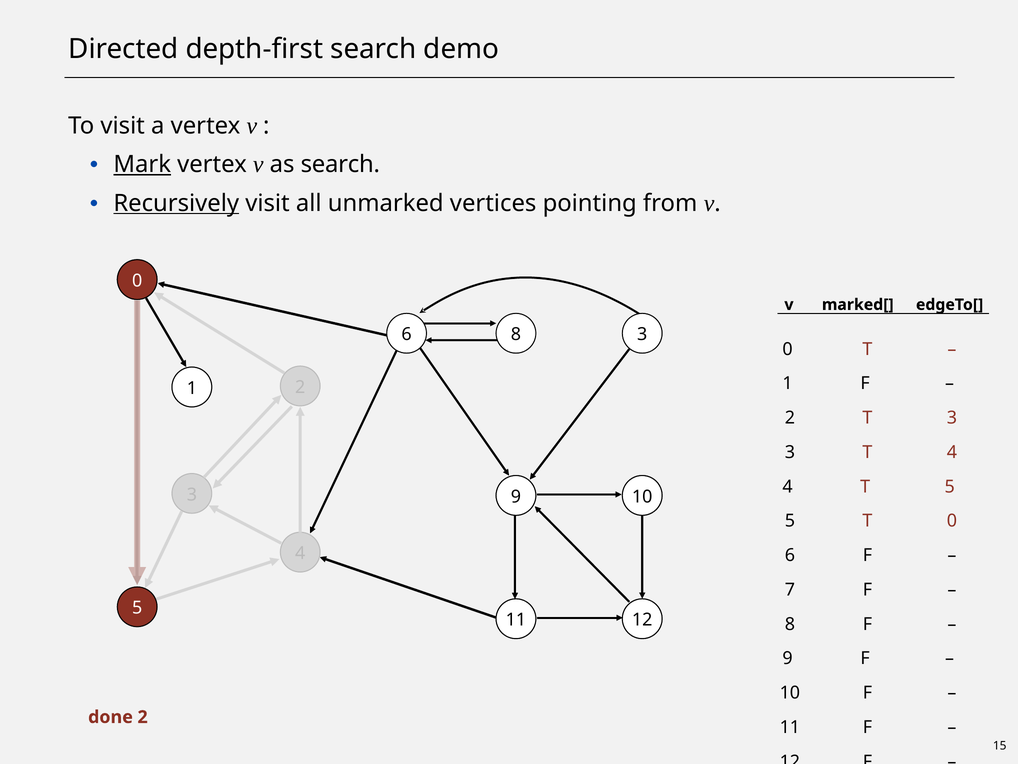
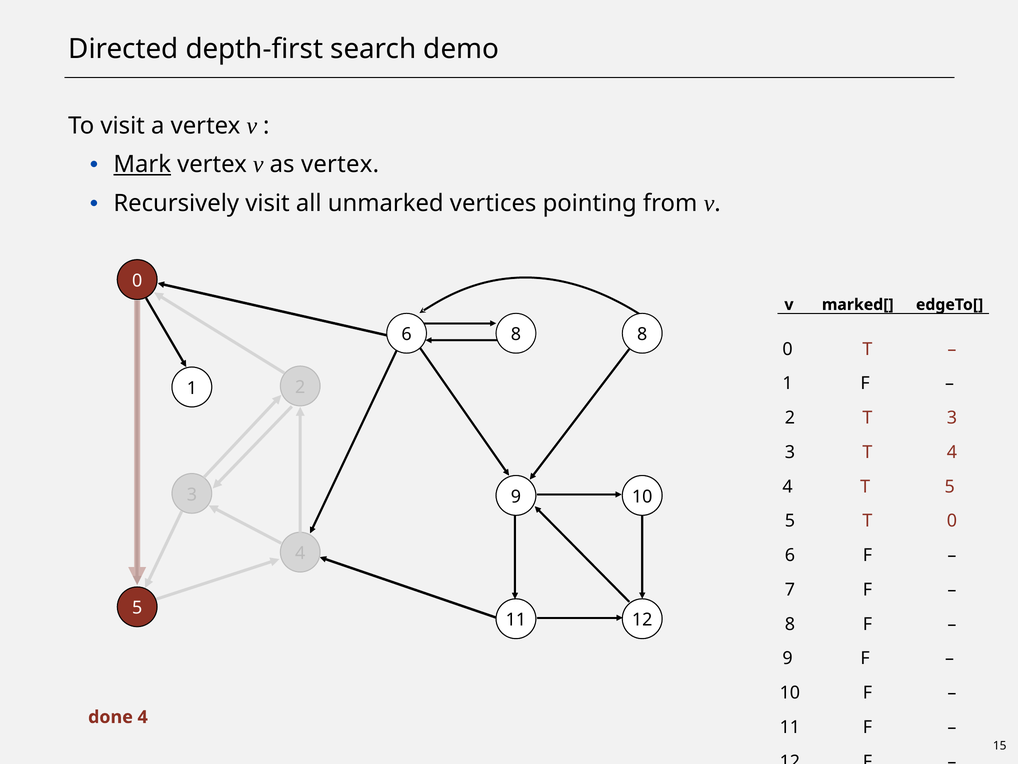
as search: search -> vertex
Recursively underline: present -> none
8 3: 3 -> 8
done 2: 2 -> 4
